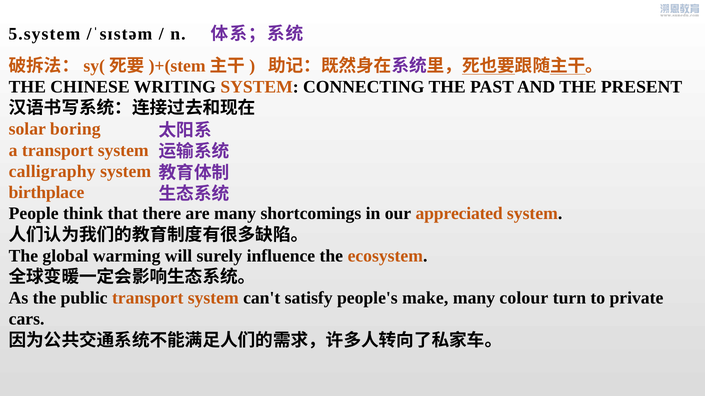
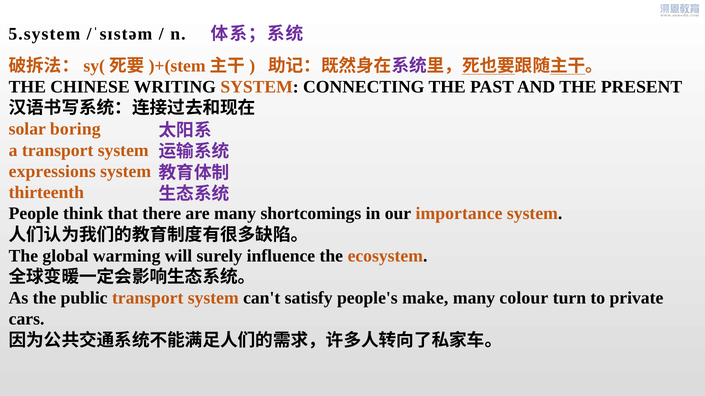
calligraphy: calligraphy -> expressions
birthplace: birthplace -> thirteenth
appreciated: appreciated -> importance
